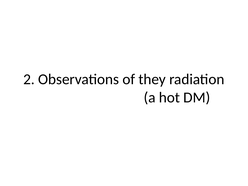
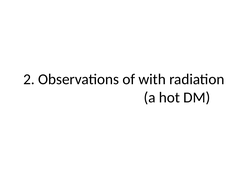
they: they -> with
